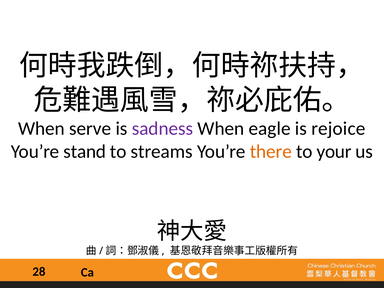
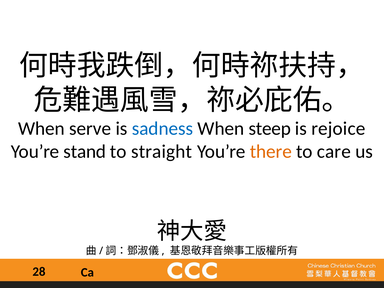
sadness colour: purple -> blue
eagle: eagle -> steep
streams: streams -> straight
your: your -> care
